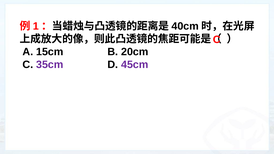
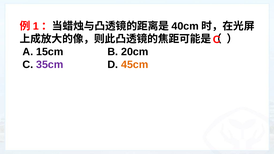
45cm colour: purple -> orange
